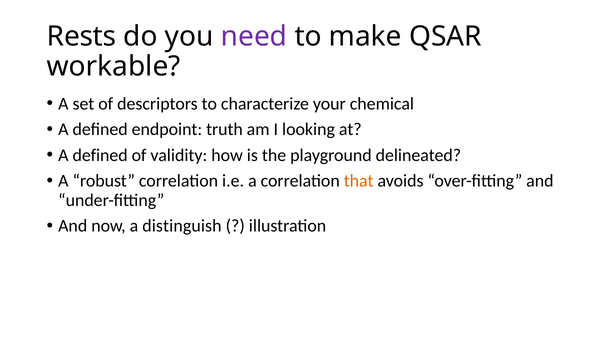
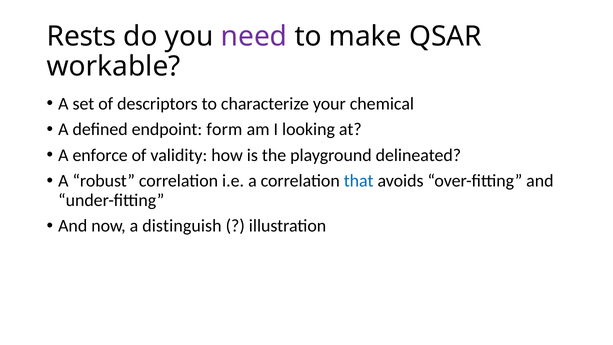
truth: truth -> form
defined at (100, 155): defined -> enforce
that colour: orange -> blue
